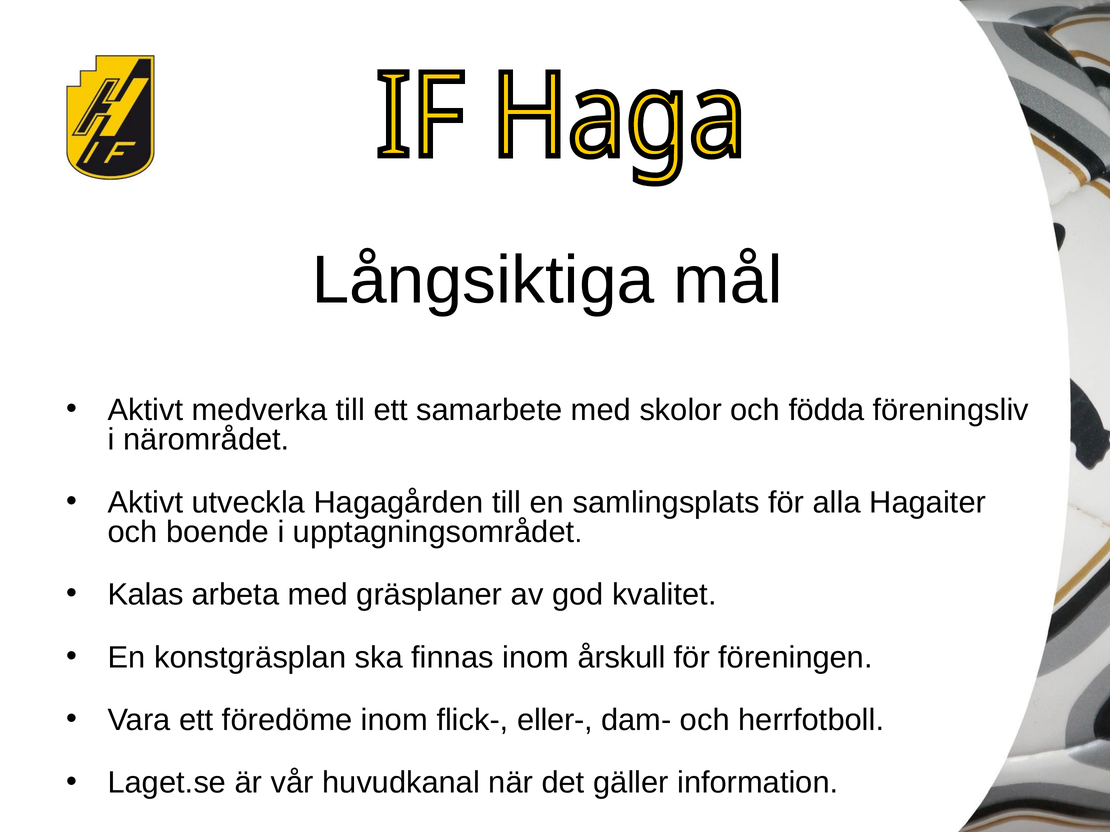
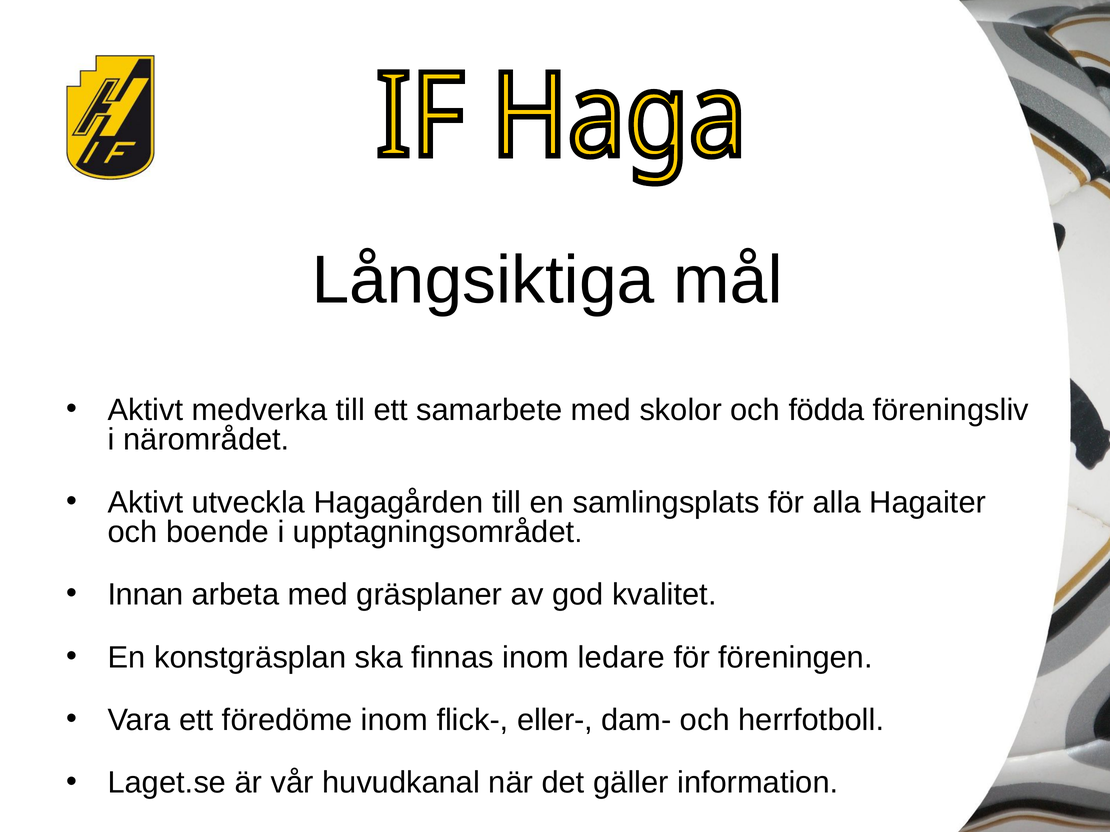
Kalas: Kalas -> Innan
årskull: årskull -> ledare
